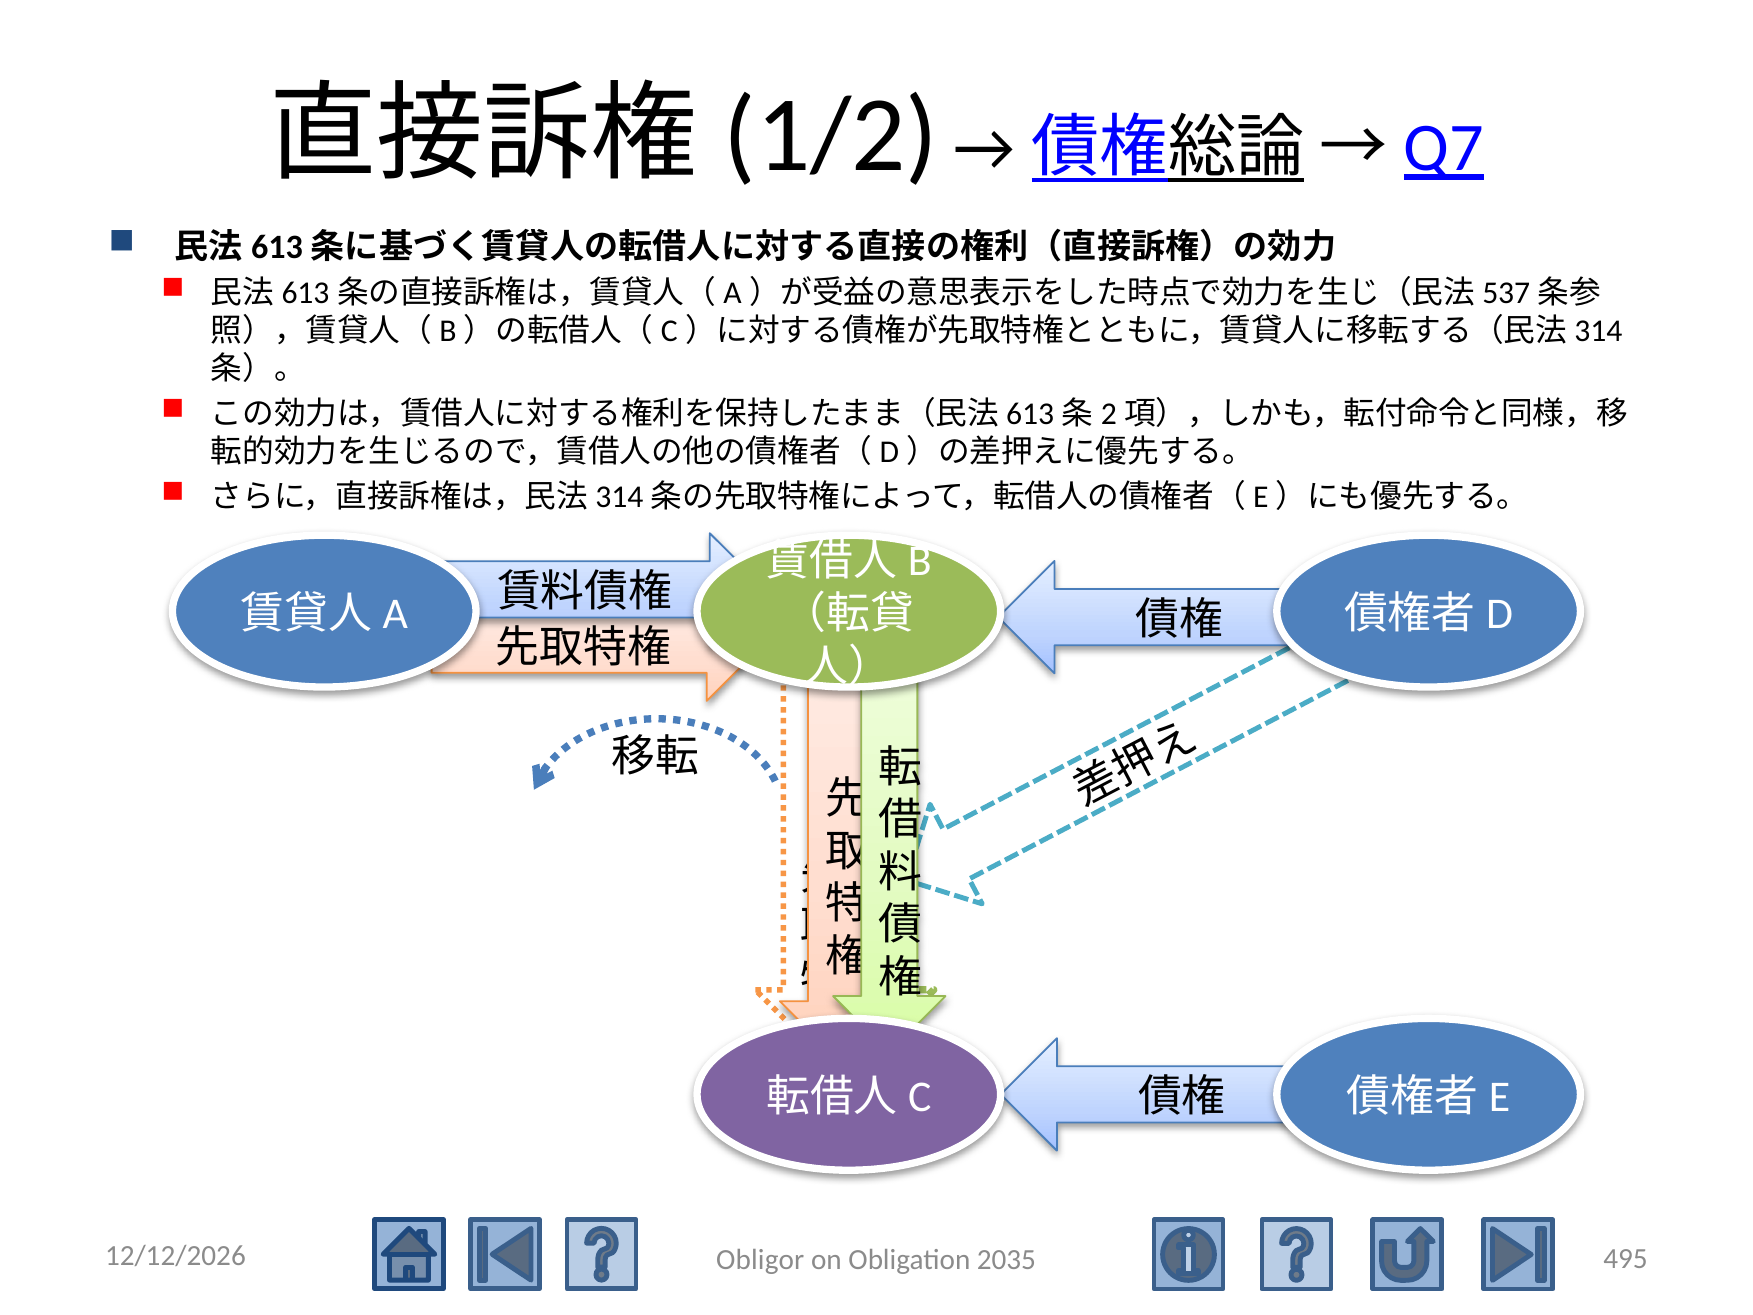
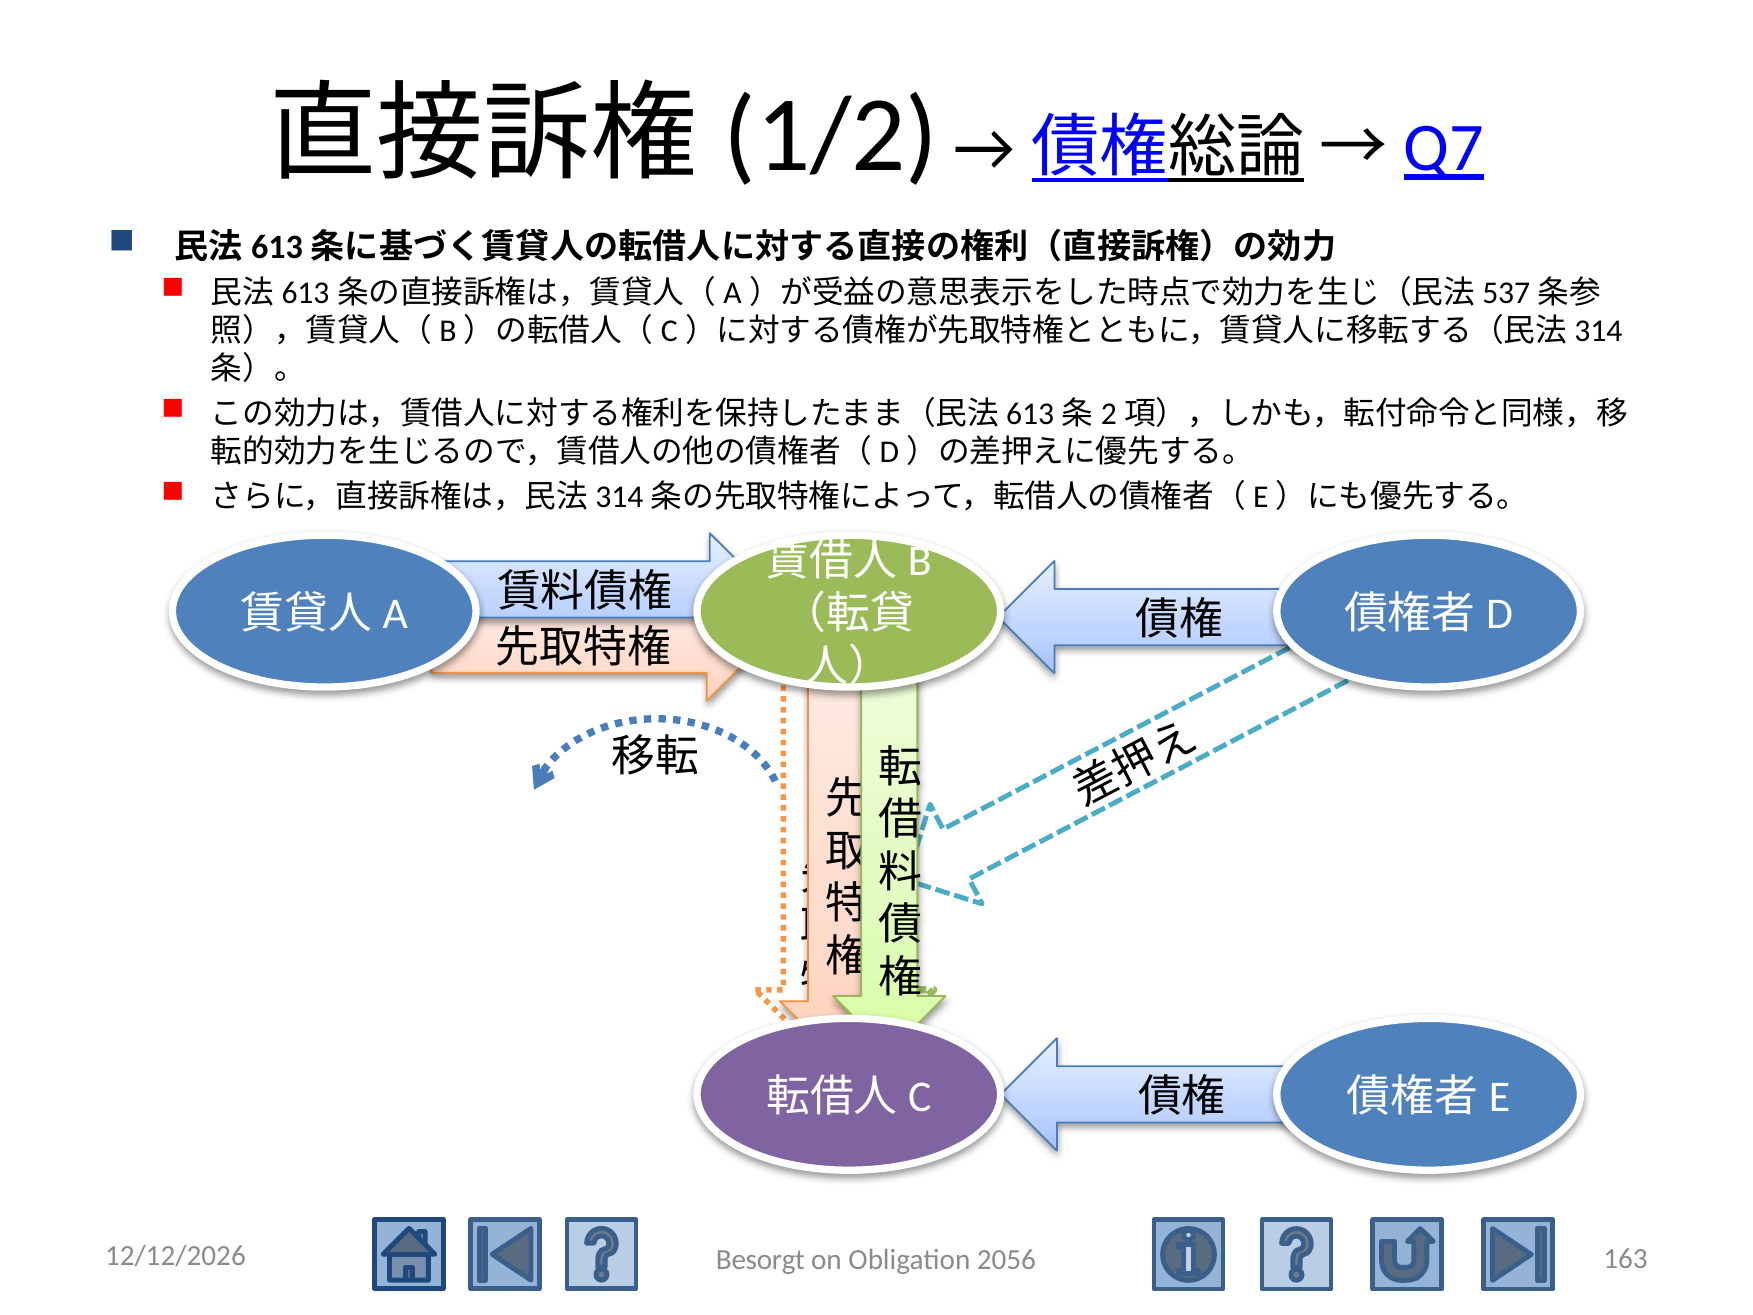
495: 495 -> 163
Obligor: Obligor -> Besorgt
2035: 2035 -> 2056
